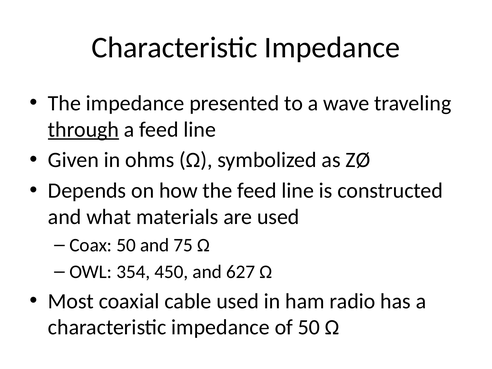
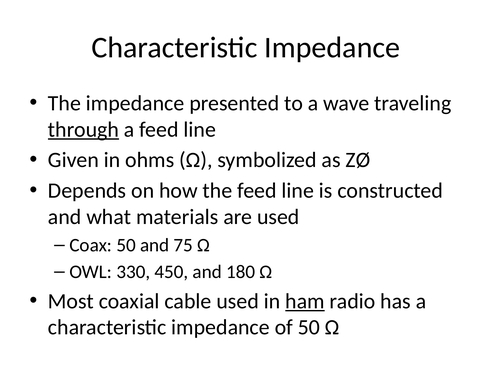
354: 354 -> 330
627: 627 -> 180
ham underline: none -> present
